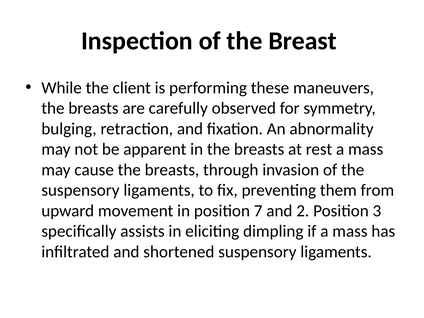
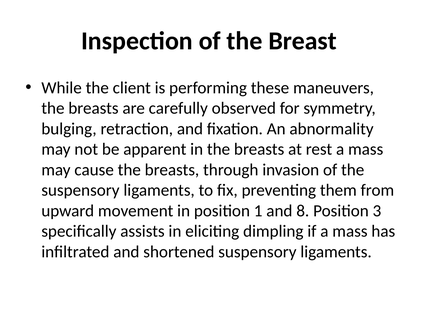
7: 7 -> 1
2: 2 -> 8
